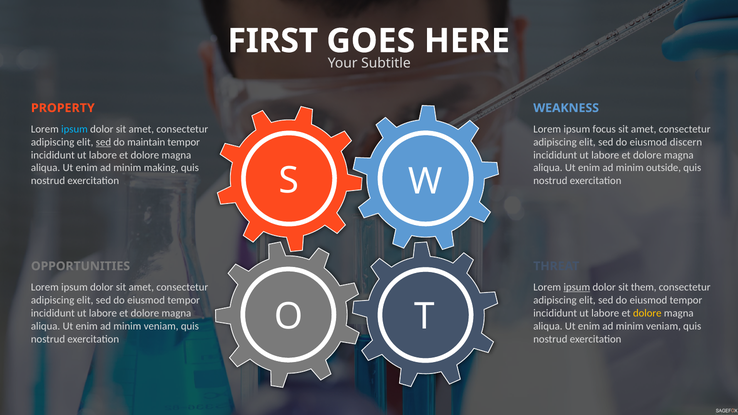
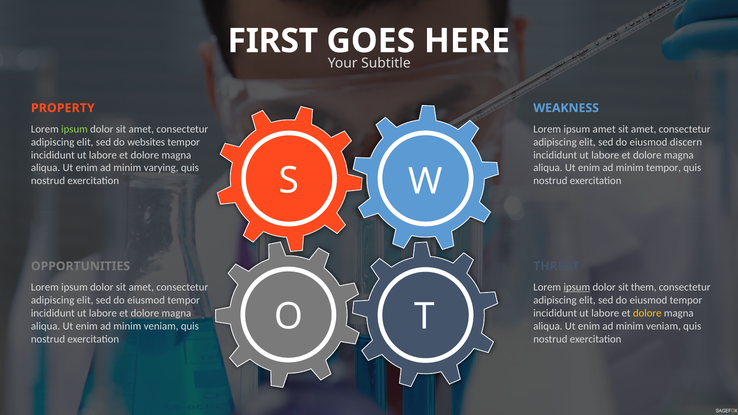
ipsum at (74, 129) colour: light blue -> light green
ipsum focus: focus -> amet
sed at (103, 142) underline: present -> none
maintain: maintain -> websites
making: making -> varying
minim outside: outside -> tempor
